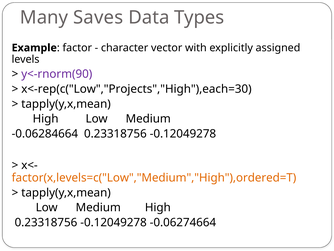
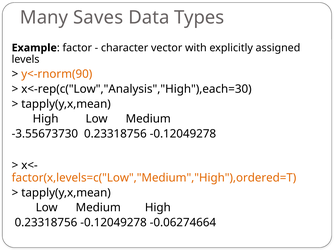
y<-rnorm(90 colour: purple -> orange
x<-rep(c("Low","Projects","High"),each=30: x<-rep(c("Low","Projects","High"),each=30 -> x<-rep(c("Low","Analysis","High"),each=30
-0.06284664: -0.06284664 -> -3.55673730
